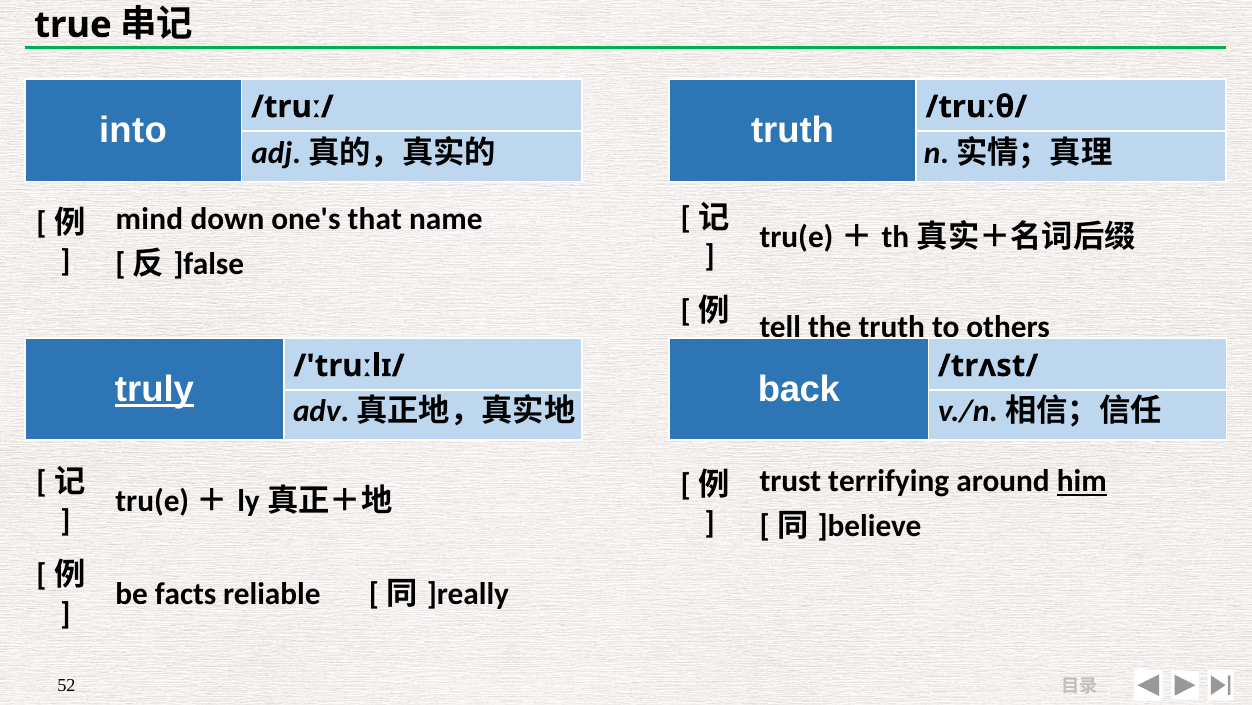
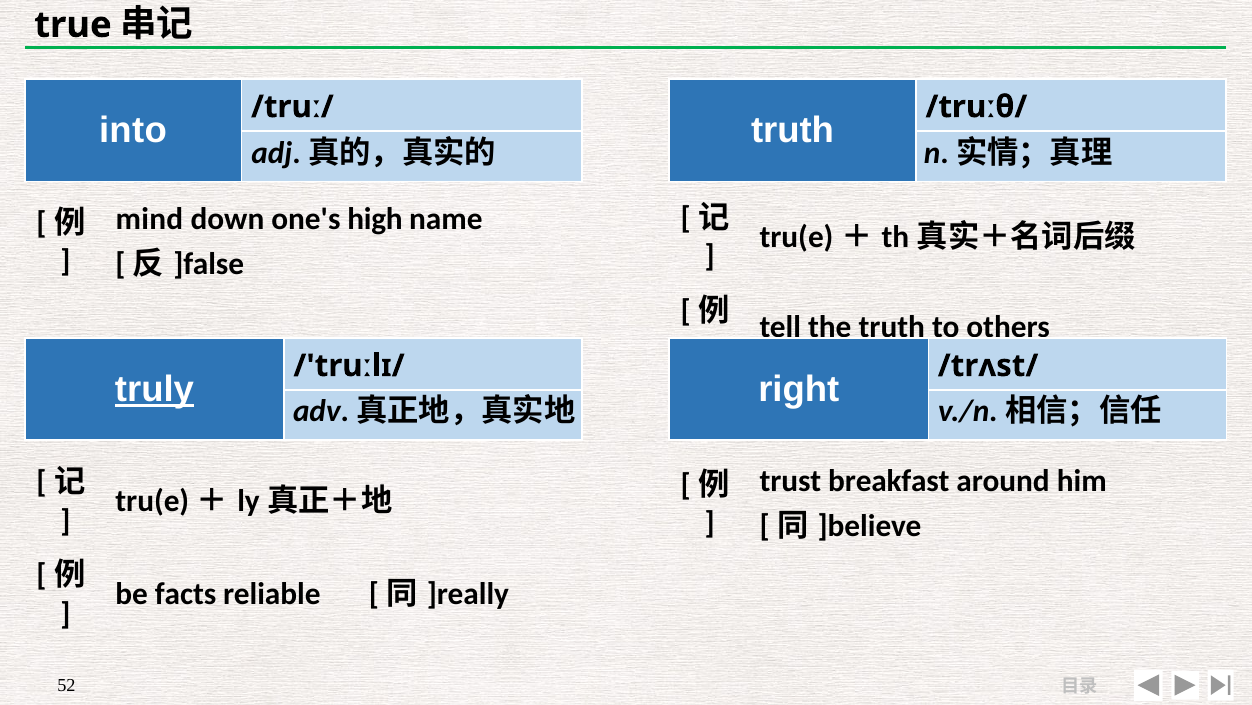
that: that -> high
back: back -> right
terrifying: terrifying -> breakfast
him underline: present -> none
